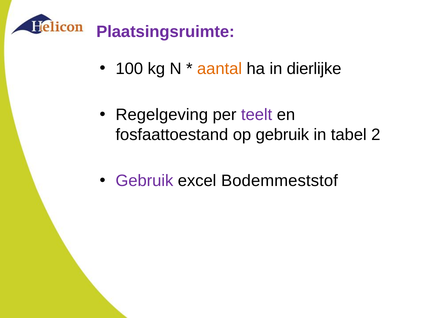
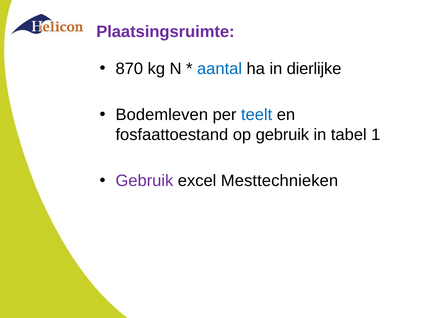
100: 100 -> 870
aantal colour: orange -> blue
Regelgeving: Regelgeving -> Bodemleven
teelt colour: purple -> blue
2: 2 -> 1
Bodemmeststof: Bodemmeststof -> Mesttechnieken
